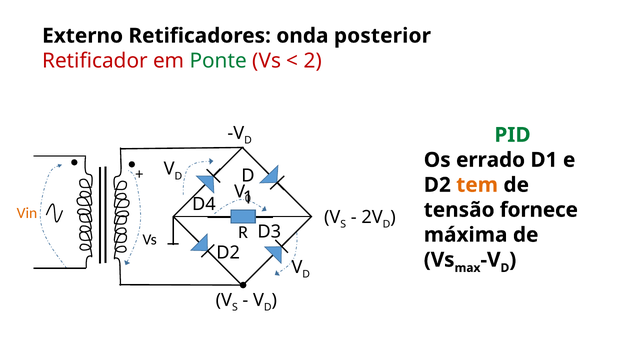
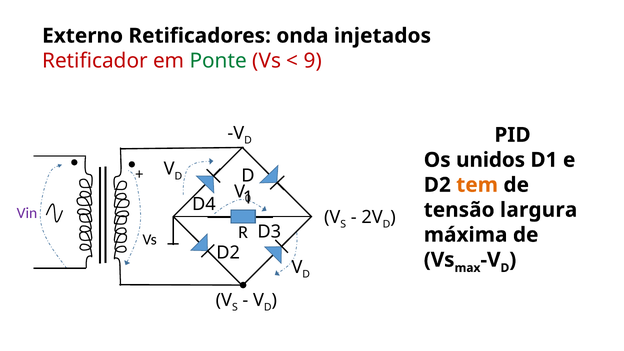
posterior: posterior -> injetados
2: 2 -> 9
PID colour: green -> black
errado: errado -> unidos
fornece: fornece -> largura
Vin colour: orange -> purple
